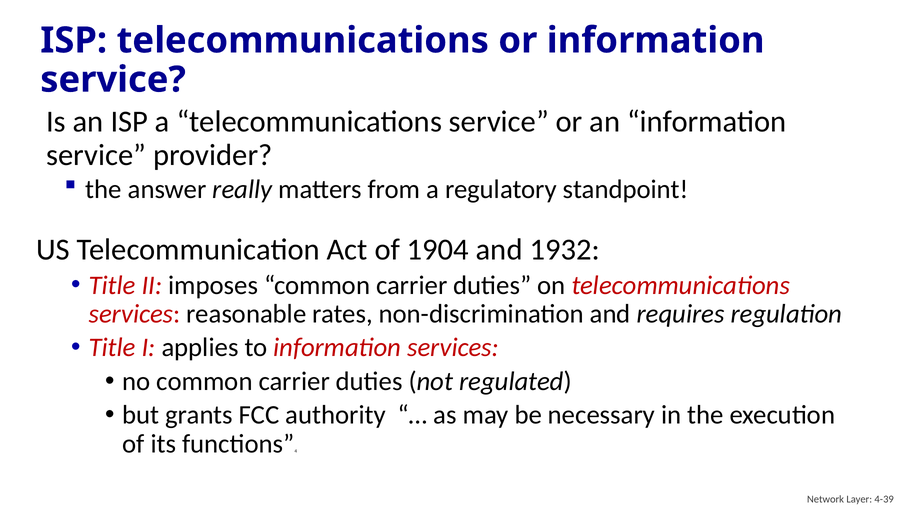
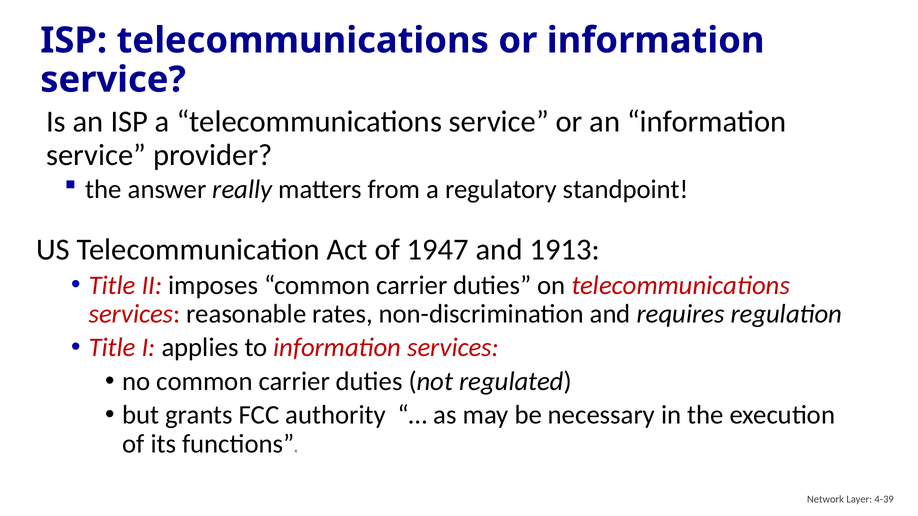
1904: 1904 -> 1947
1932: 1932 -> 1913
